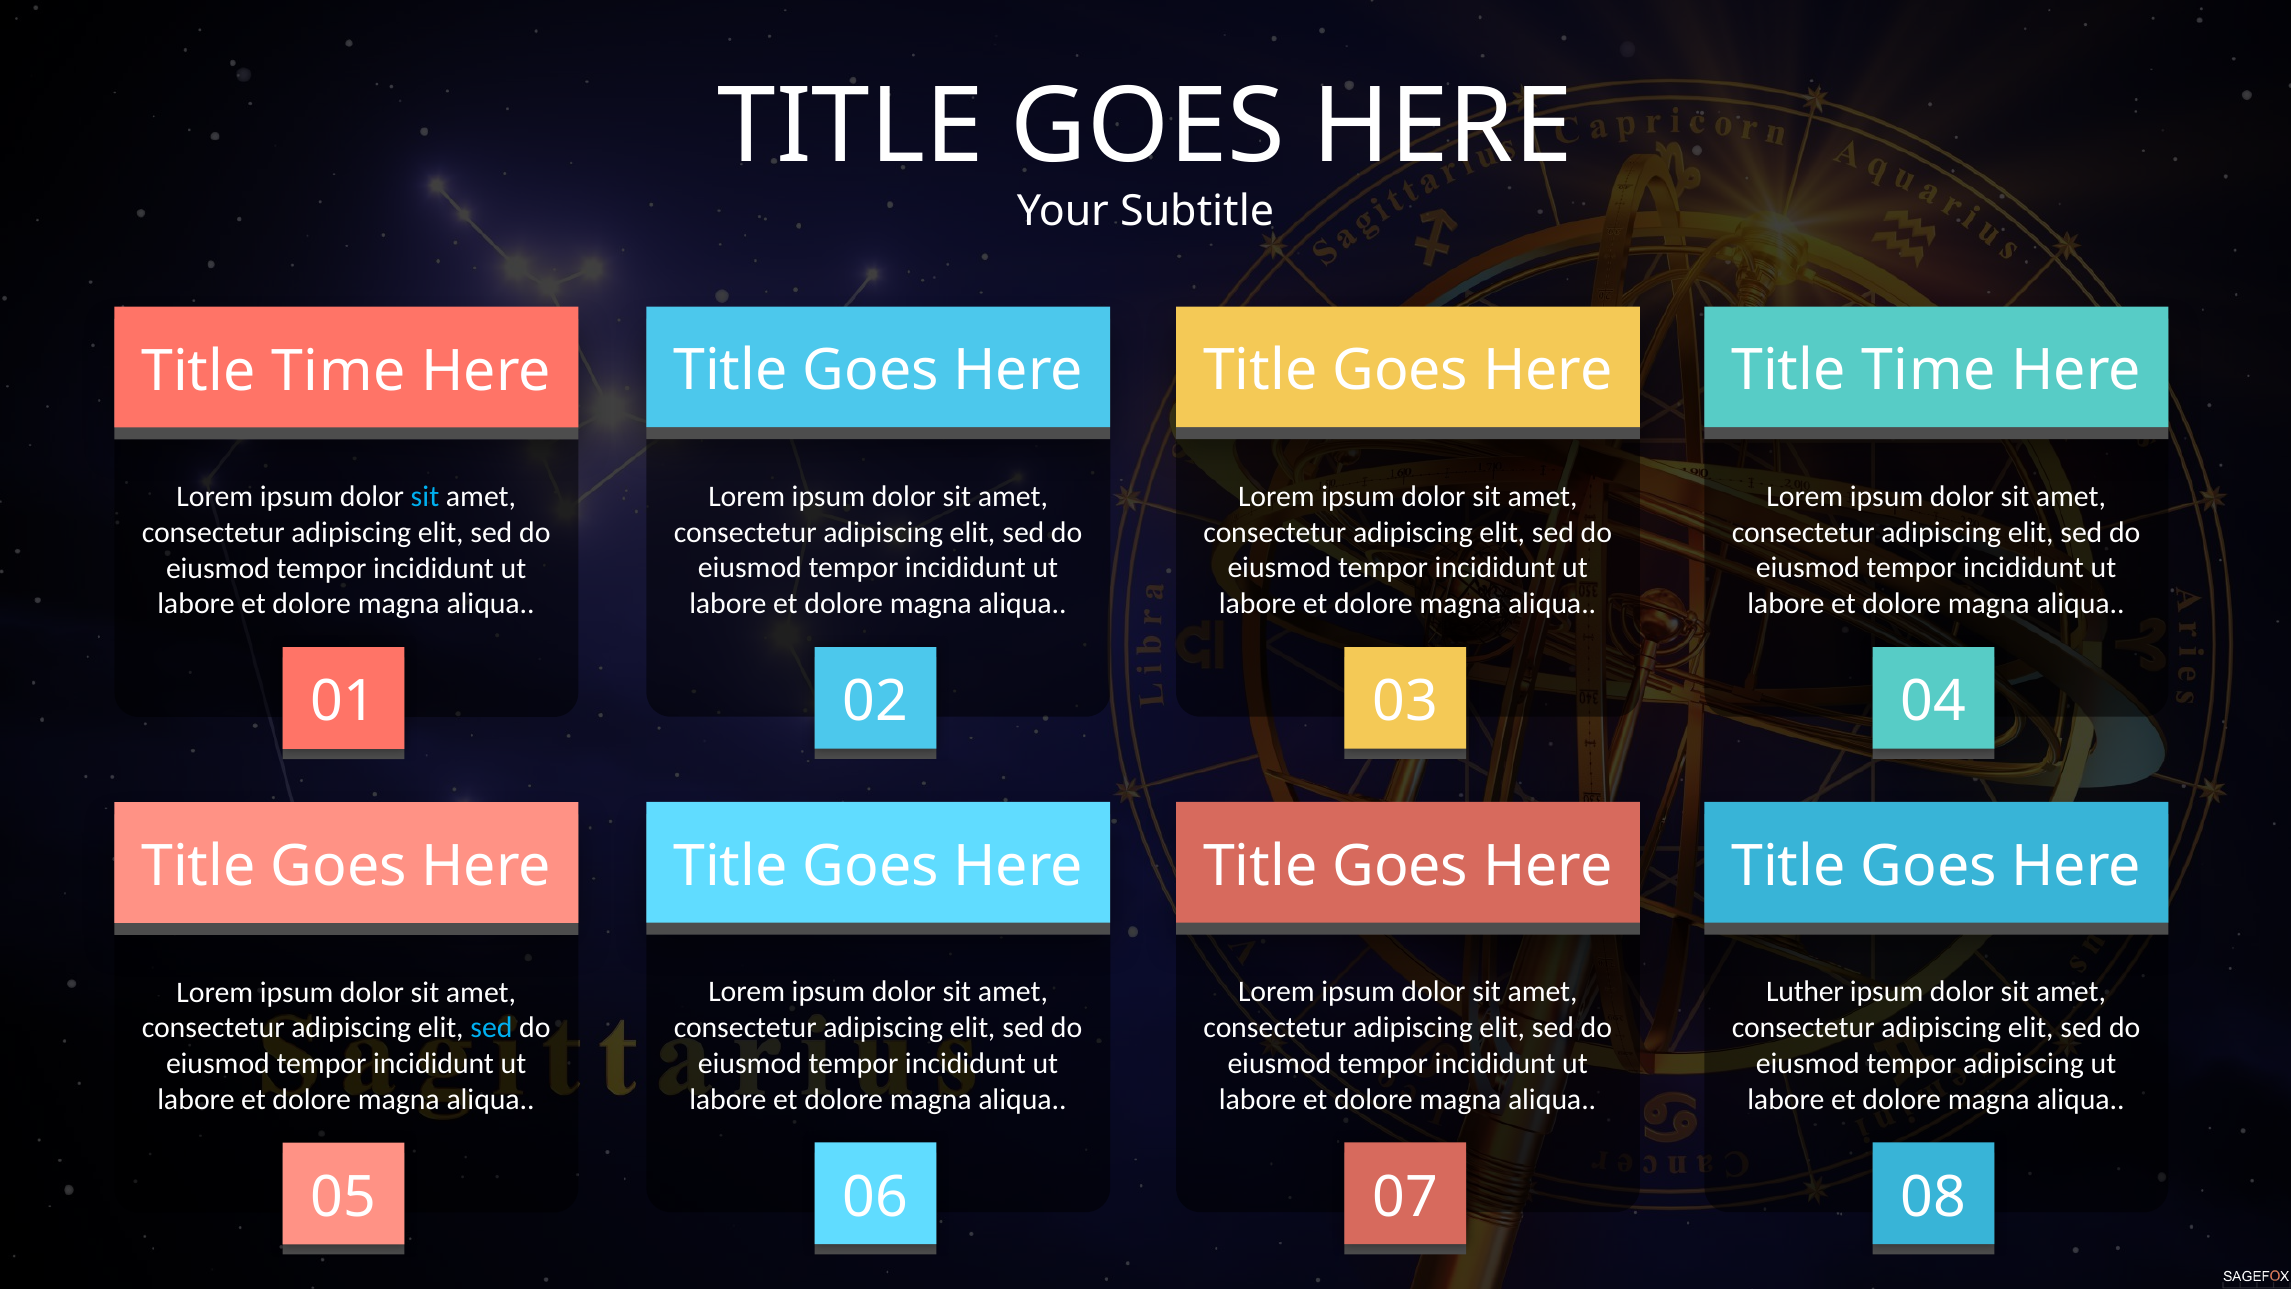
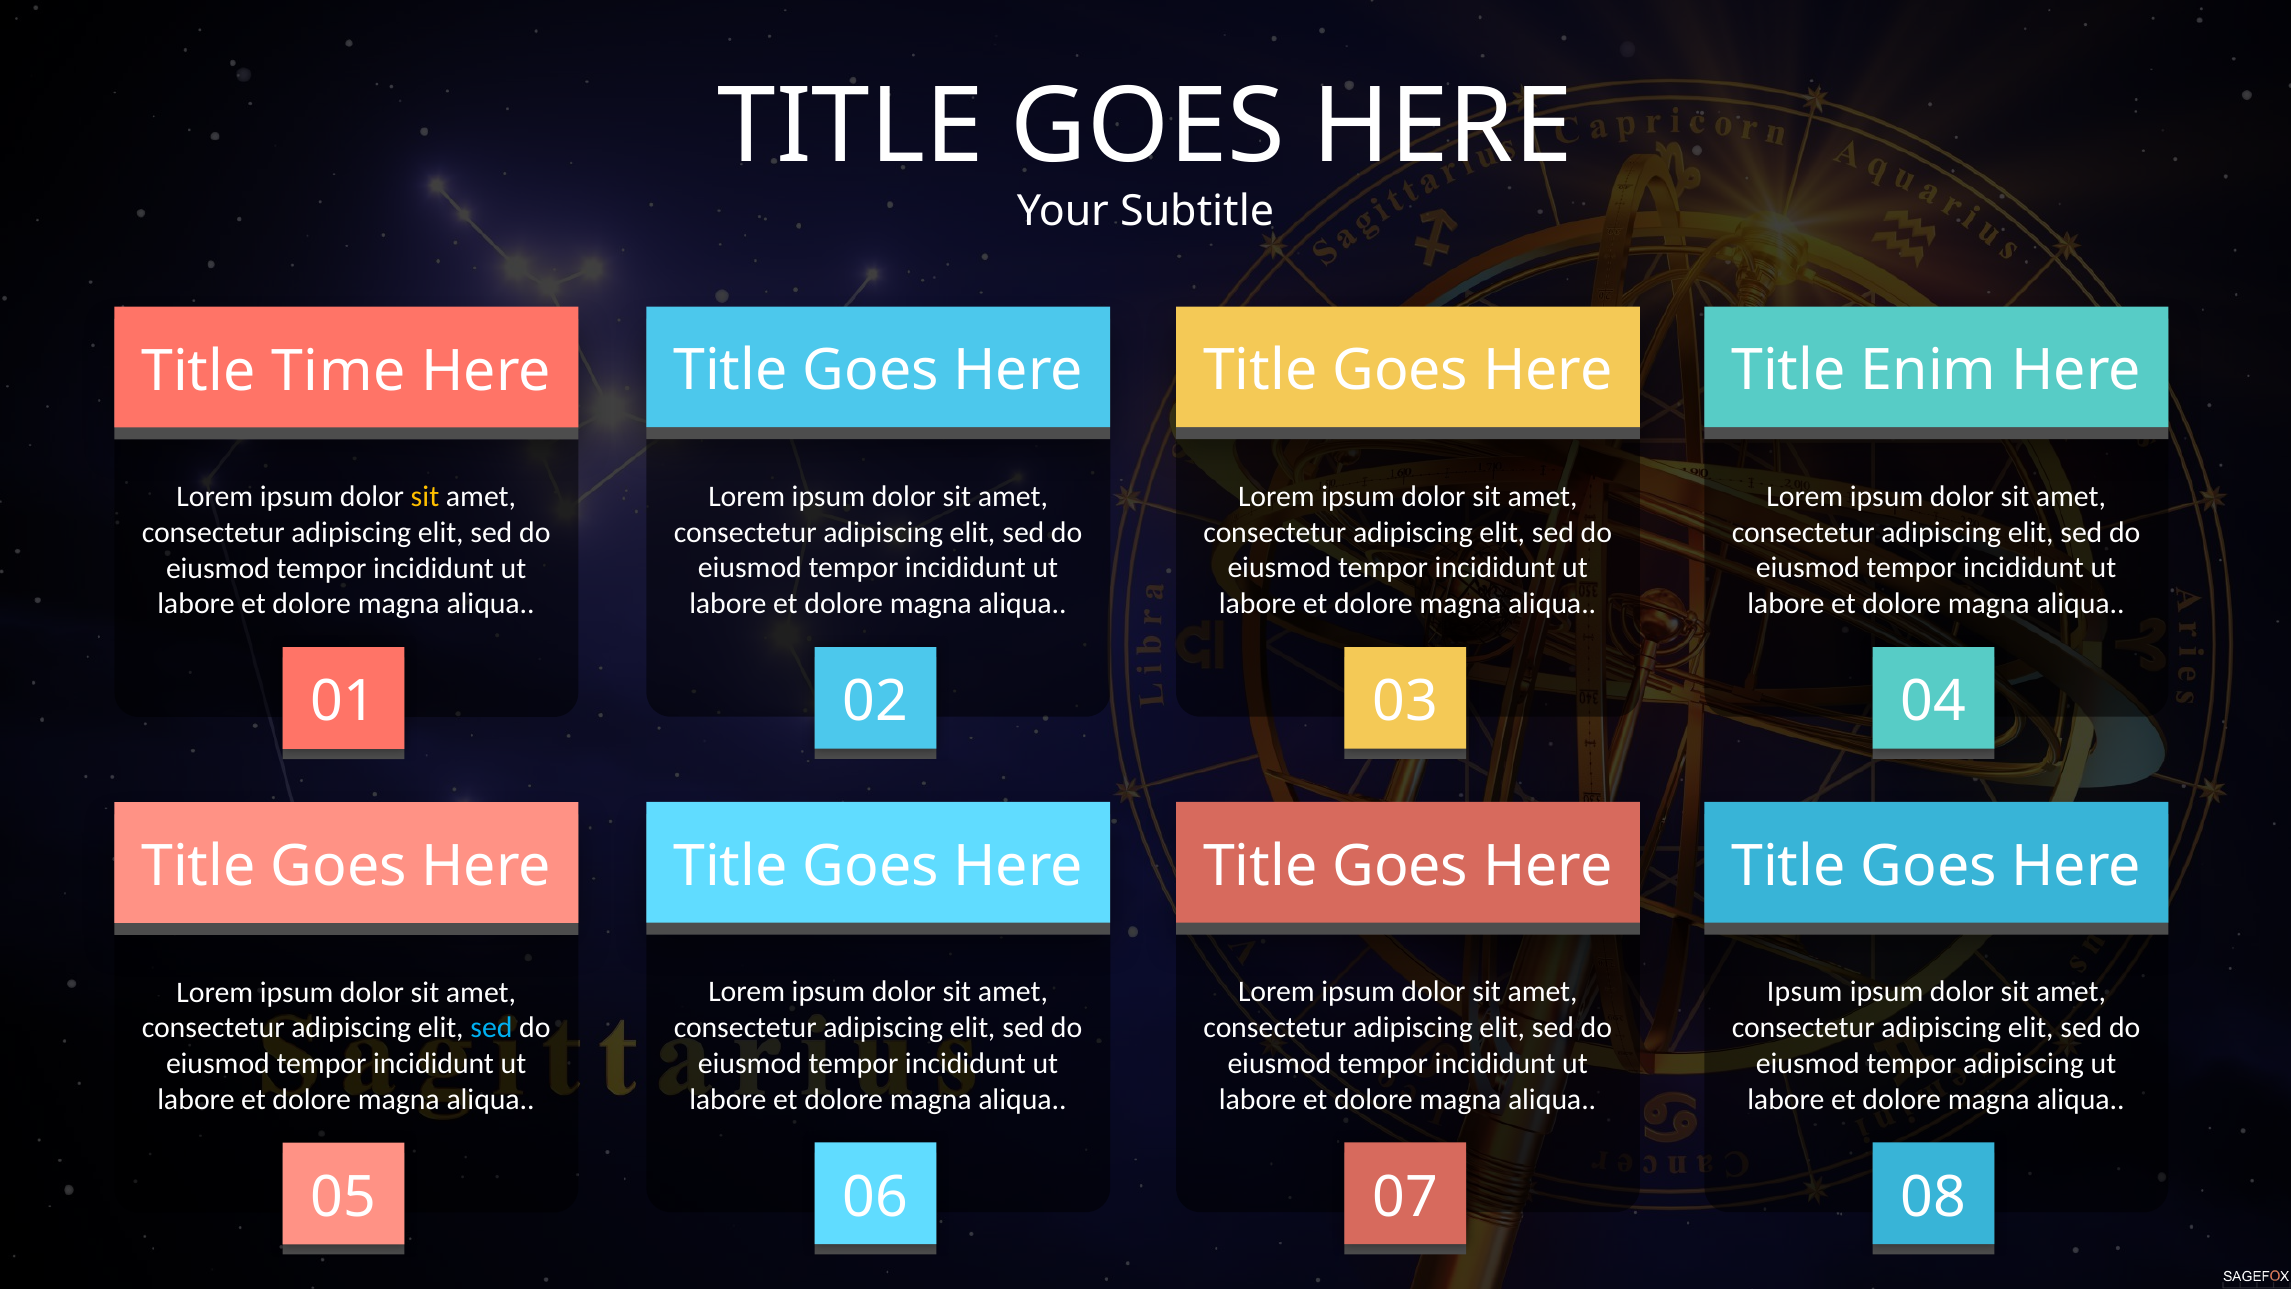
Time at (1928, 371): Time -> Enim
sit at (425, 497) colour: light blue -> yellow
Luther at (1805, 992): Luther -> Ipsum
